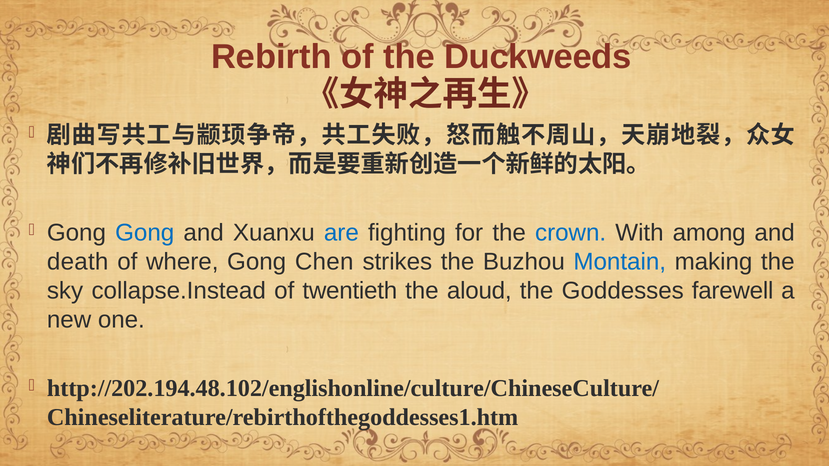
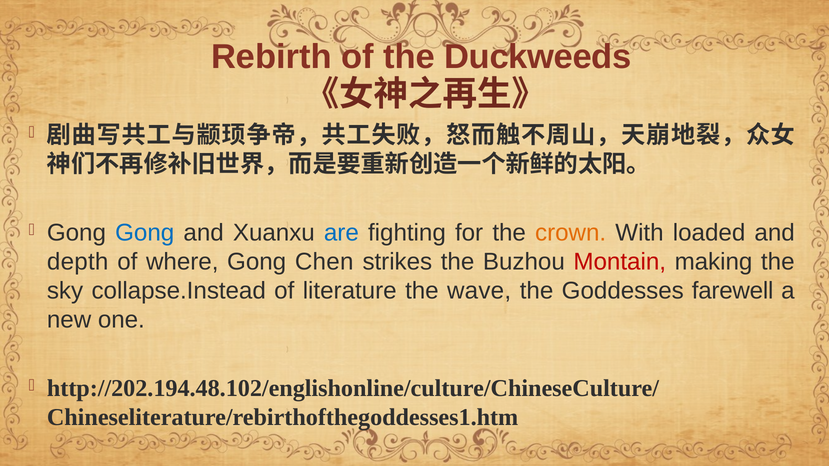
crown colour: blue -> orange
among: among -> loaded
death: death -> depth
Montain colour: blue -> red
twentieth: twentieth -> literature
aloud: aloud -> wave
